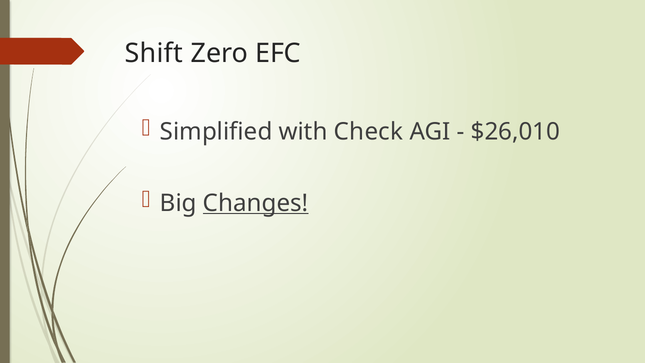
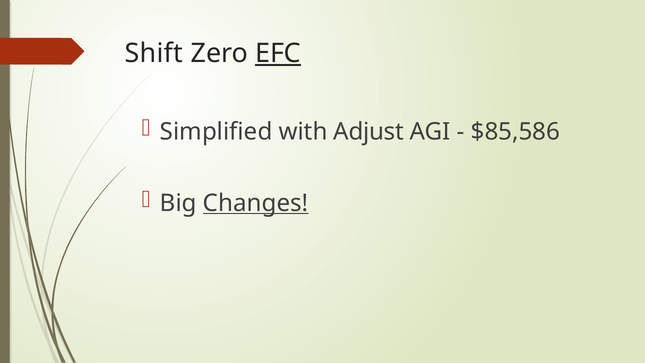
EFC underline: none -> present
Check: Check -> Adjust
$26,010: $26,010 -> $85,586
